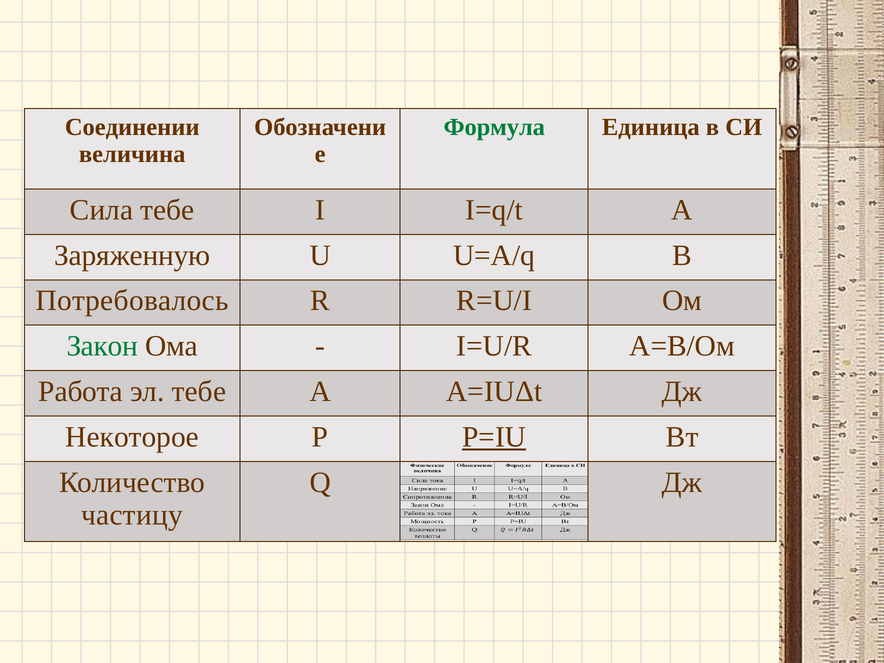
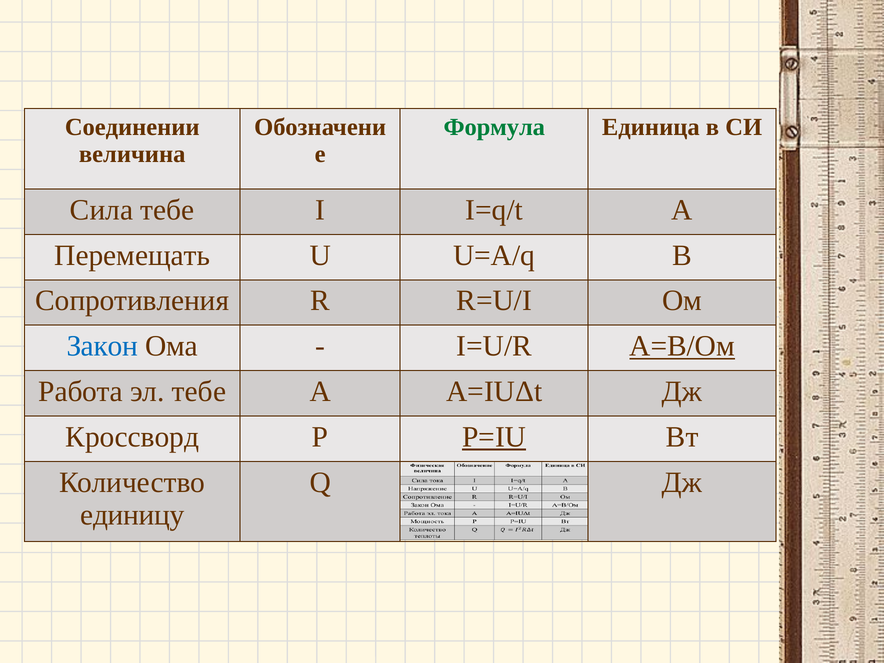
Заряженную: Заряженную -> Перемещать
Потребовалось: Потребовалось -> Сопротивления
Закон colour: green -> blue
А=В/Ом underline: none -> present
Некоторое: Некоторое -> Кроссворд
частицу: частицу -> единицу
